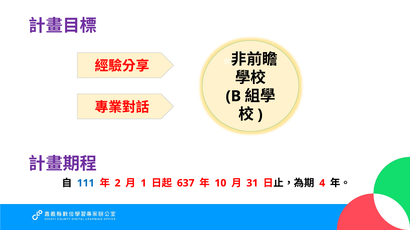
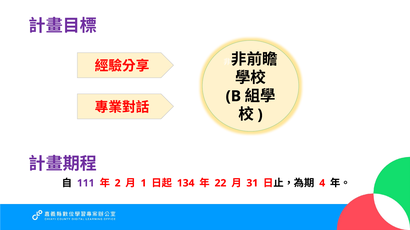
111 colour: blue -> purple
637: 637 -> 134
10: 10 -> 22
